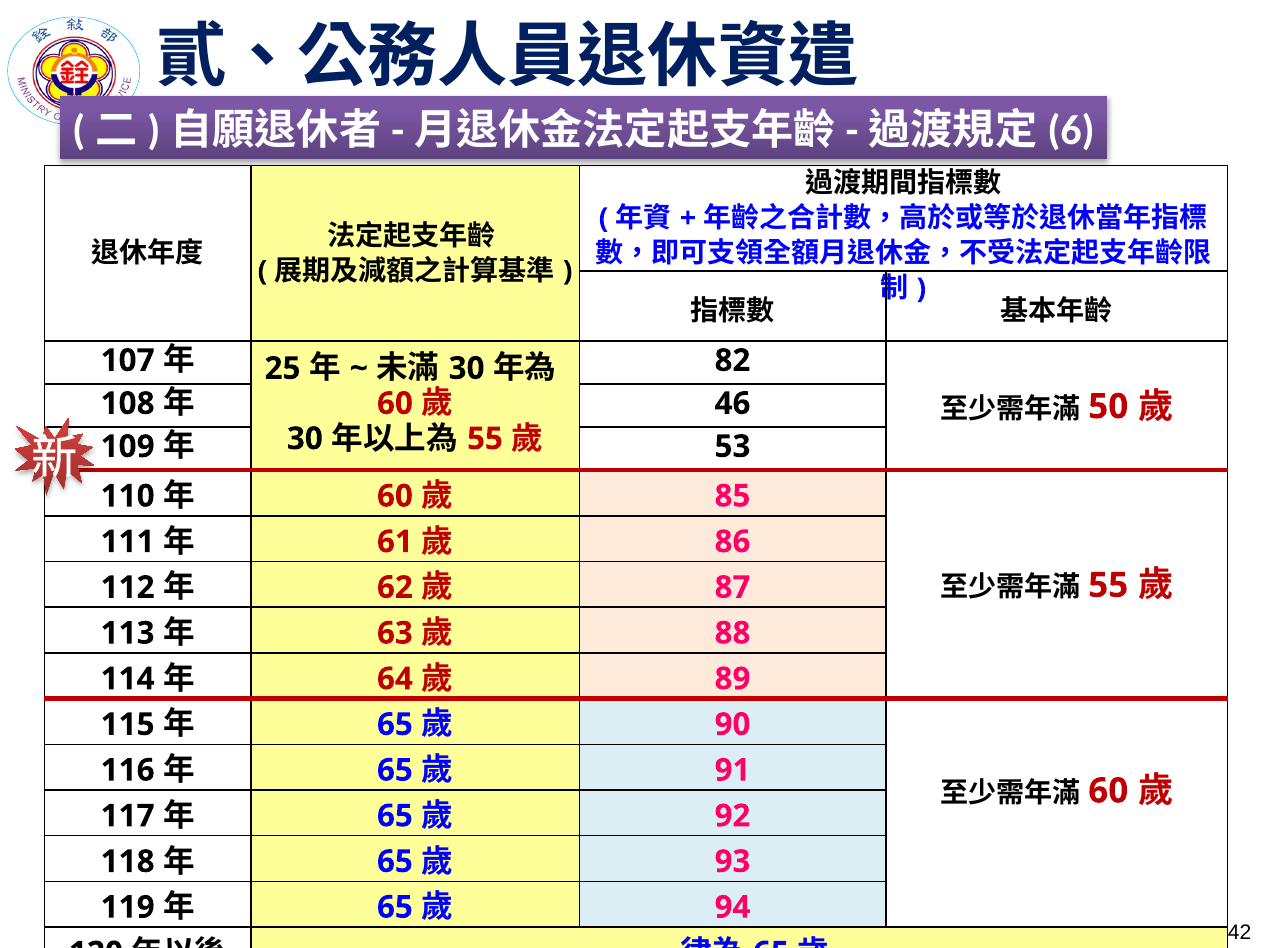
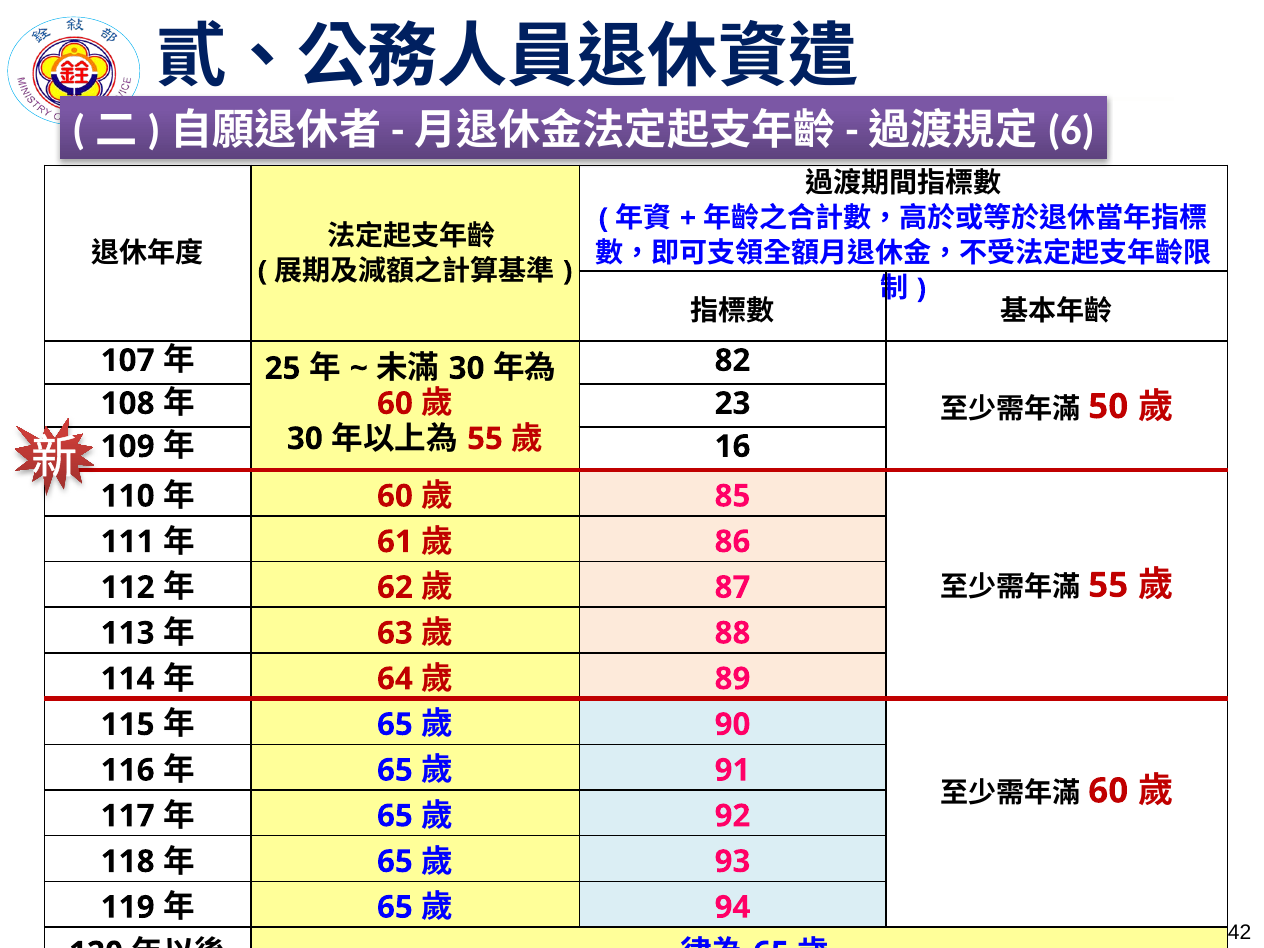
46: 46 -> 23
53: 53 -> 16
